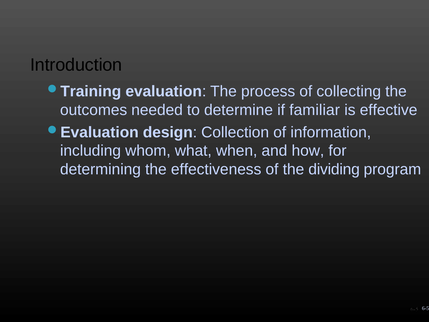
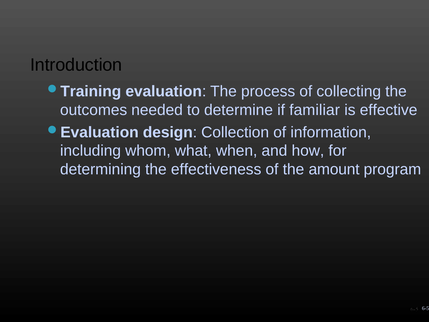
dividing: dividing -> amount
